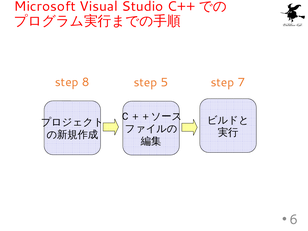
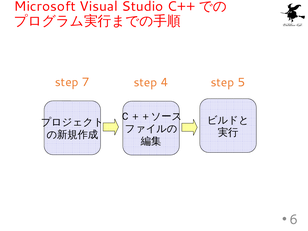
8: 8 -> 7
5: 5 -> 4
7: 7 -> 5
